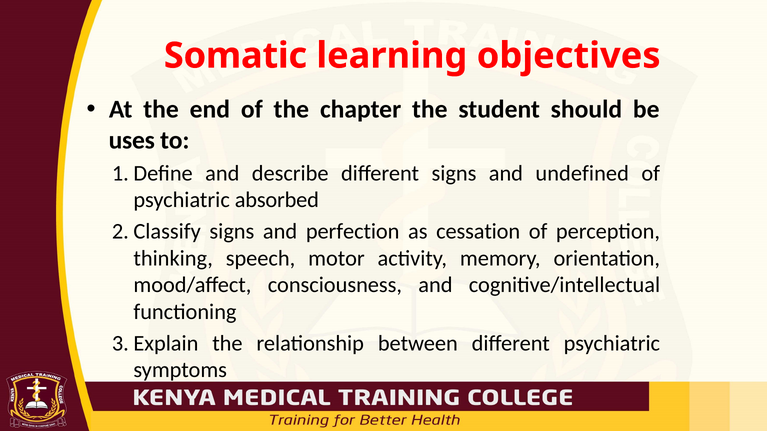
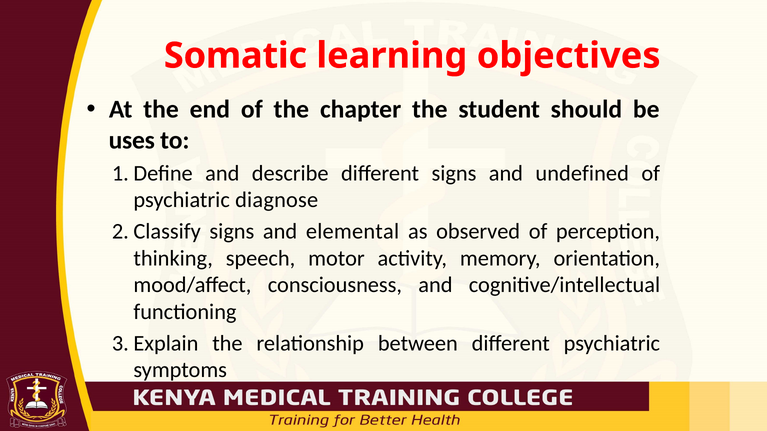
absorbed: absorbed -> diagnose
perfection: perfection -> elemental
cessation: cessation -> observed
